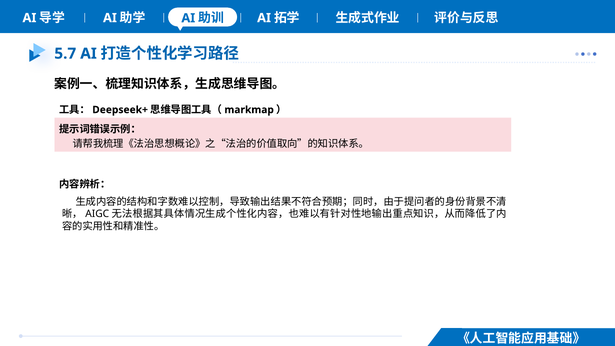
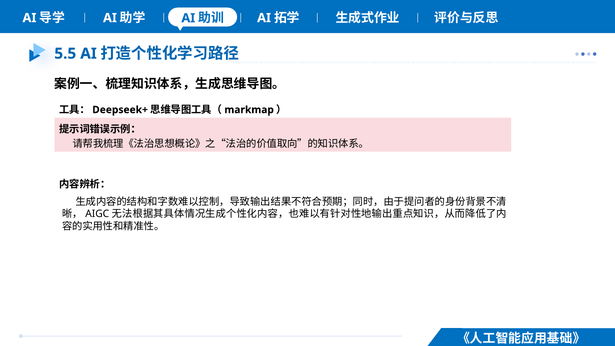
5.7: 5.7 -> 5.5
